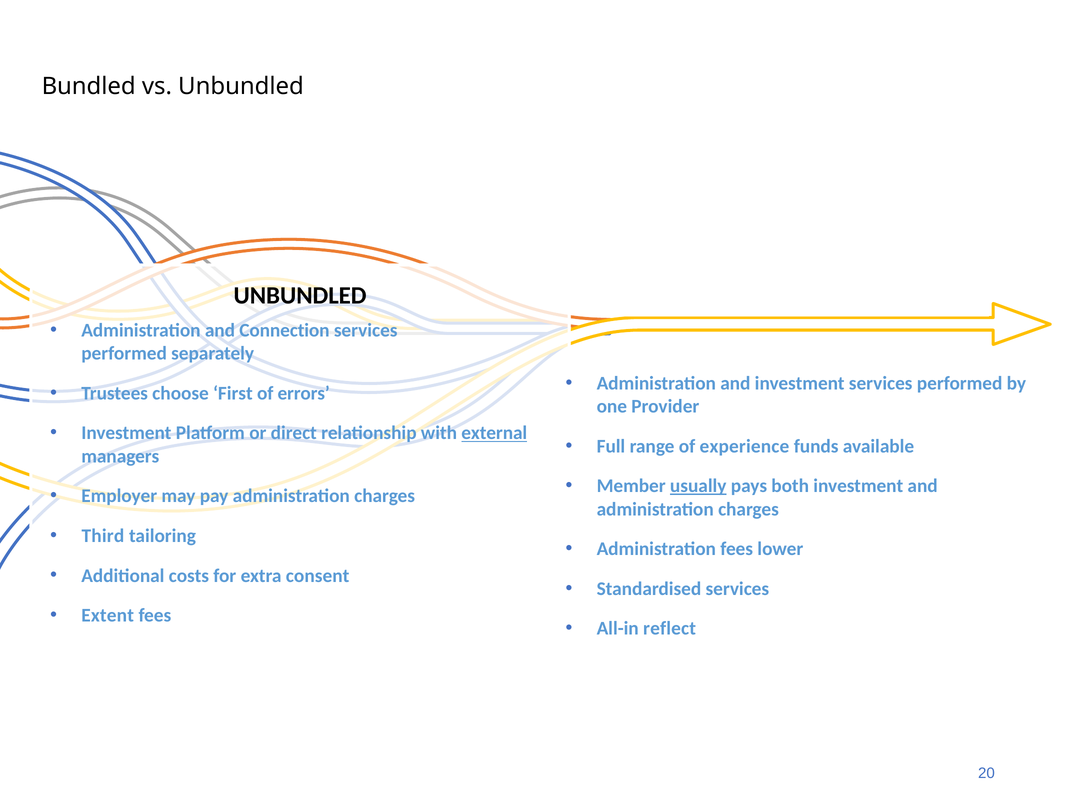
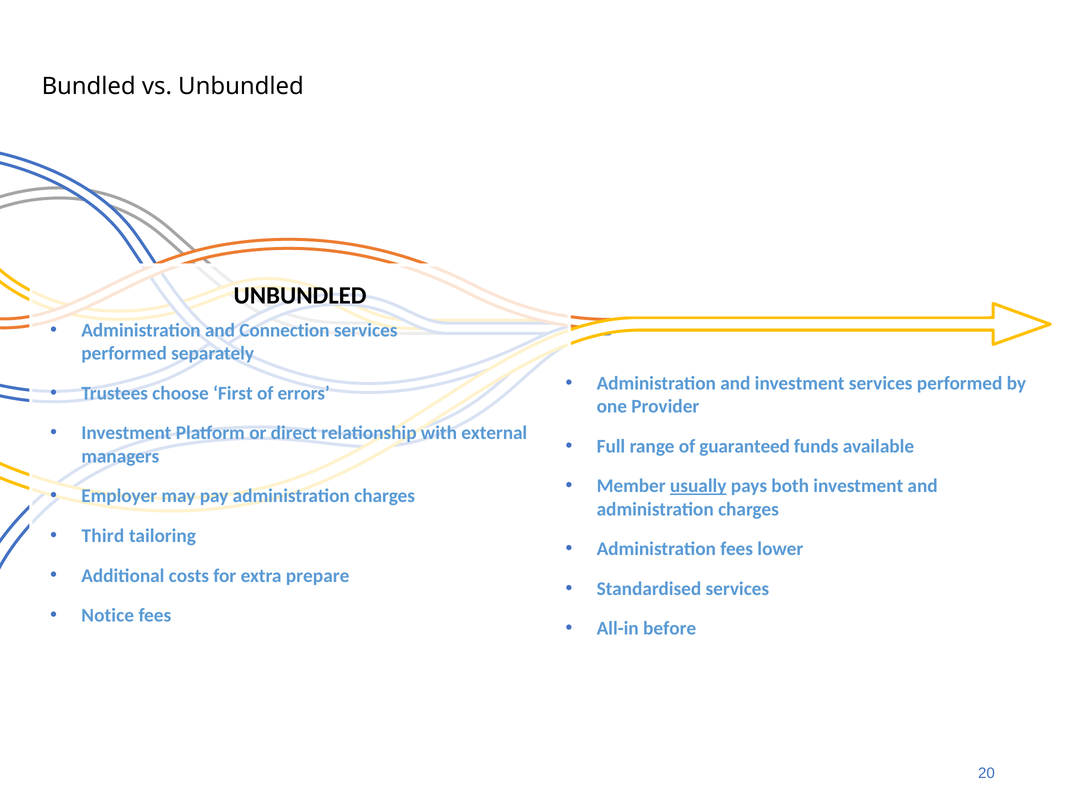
external underline: present -> none
experience: experience -> guaranteed
consent: consent -> prepare
Extent: Extent -> Notice
reflect: reflect -> before
